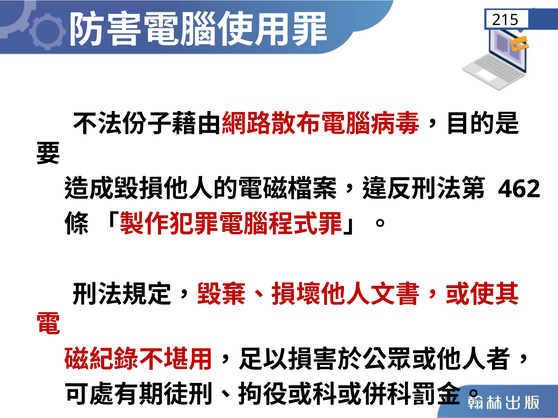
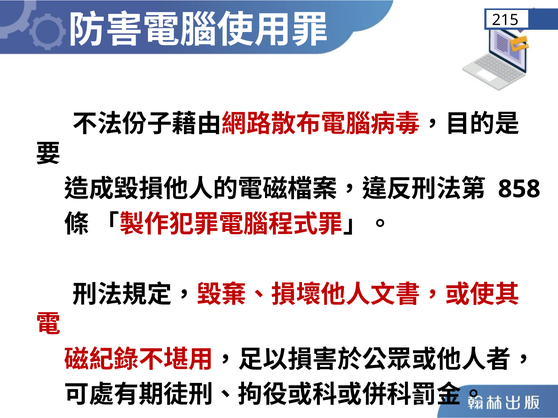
462: 462 -> 858
